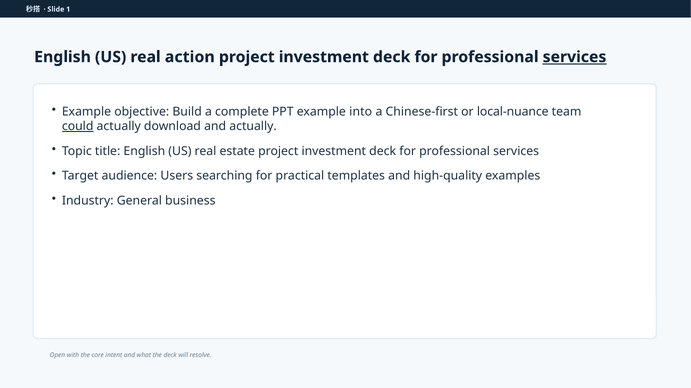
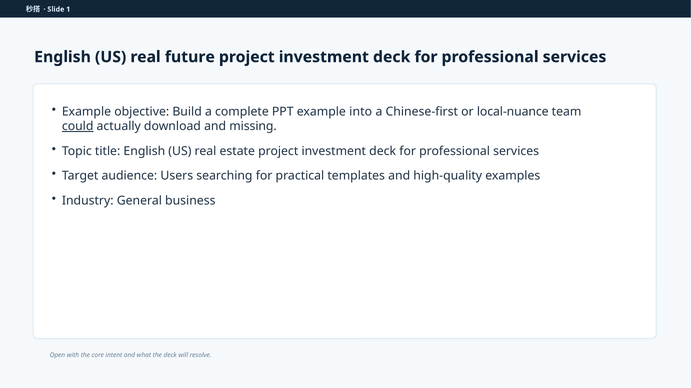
action: action -> future
services at (575, 57) underline: present -> none
and actually: actually -> missing
